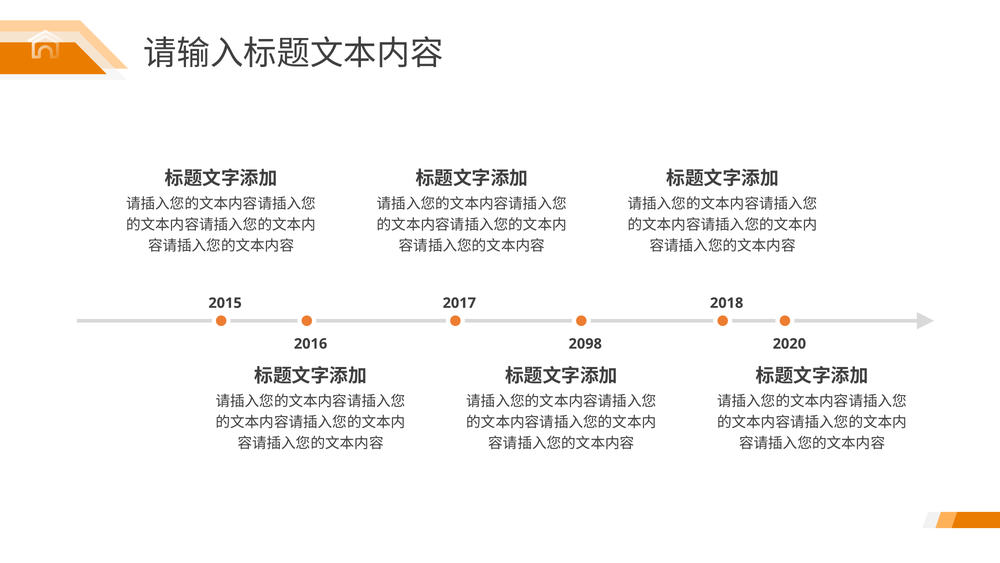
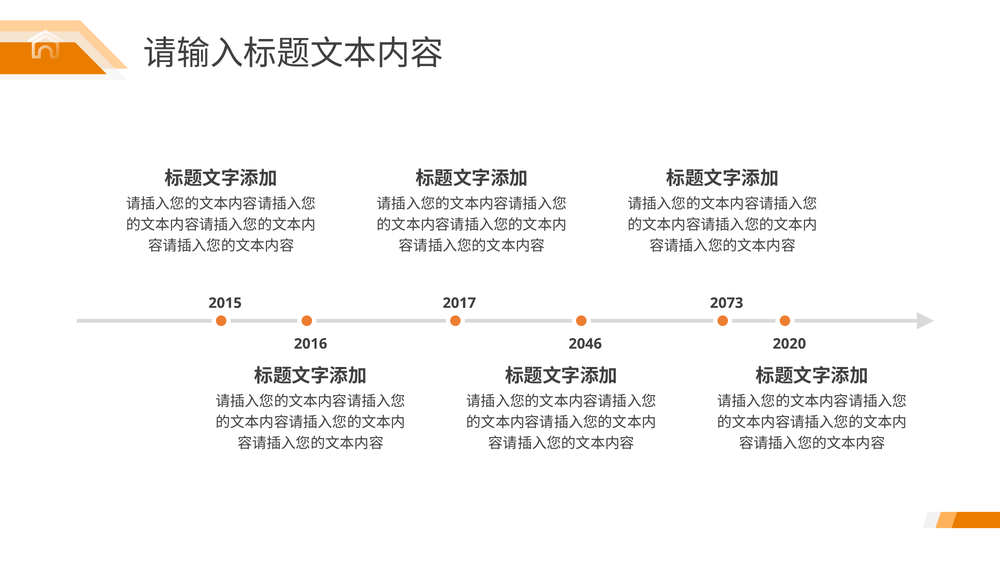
2018: 2018 -> 2073
2098: 2098 -> 2046
